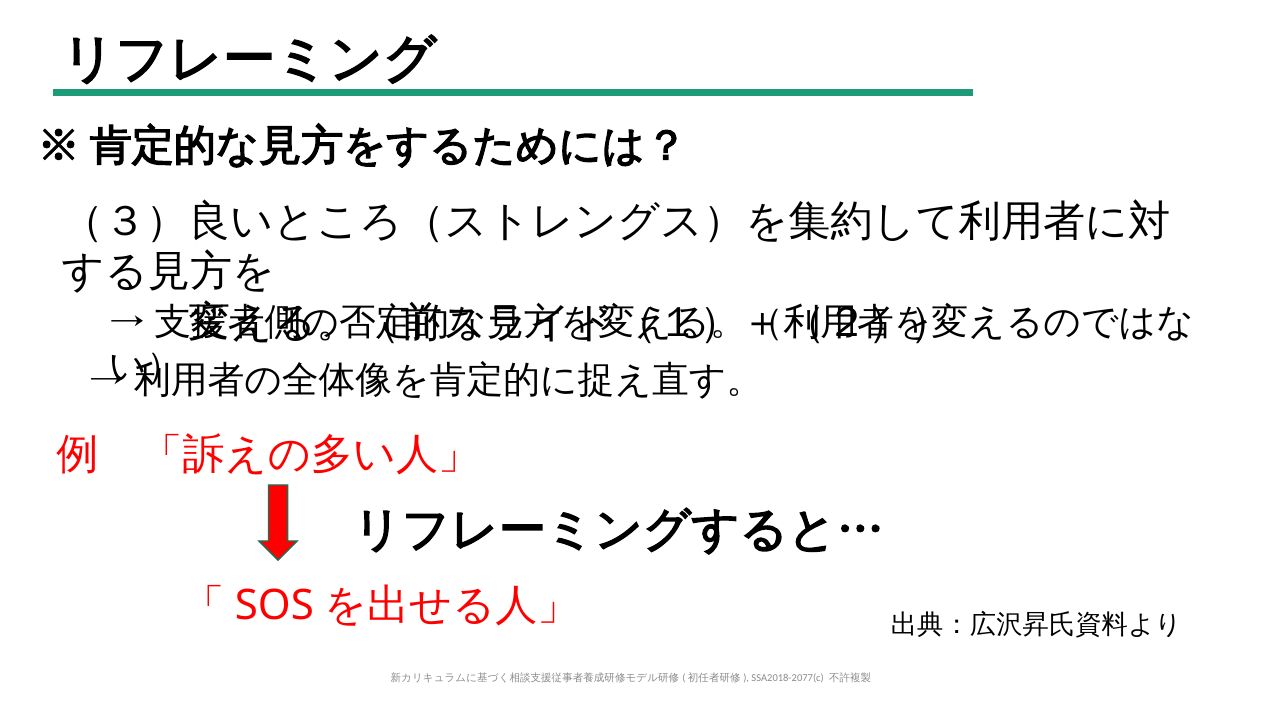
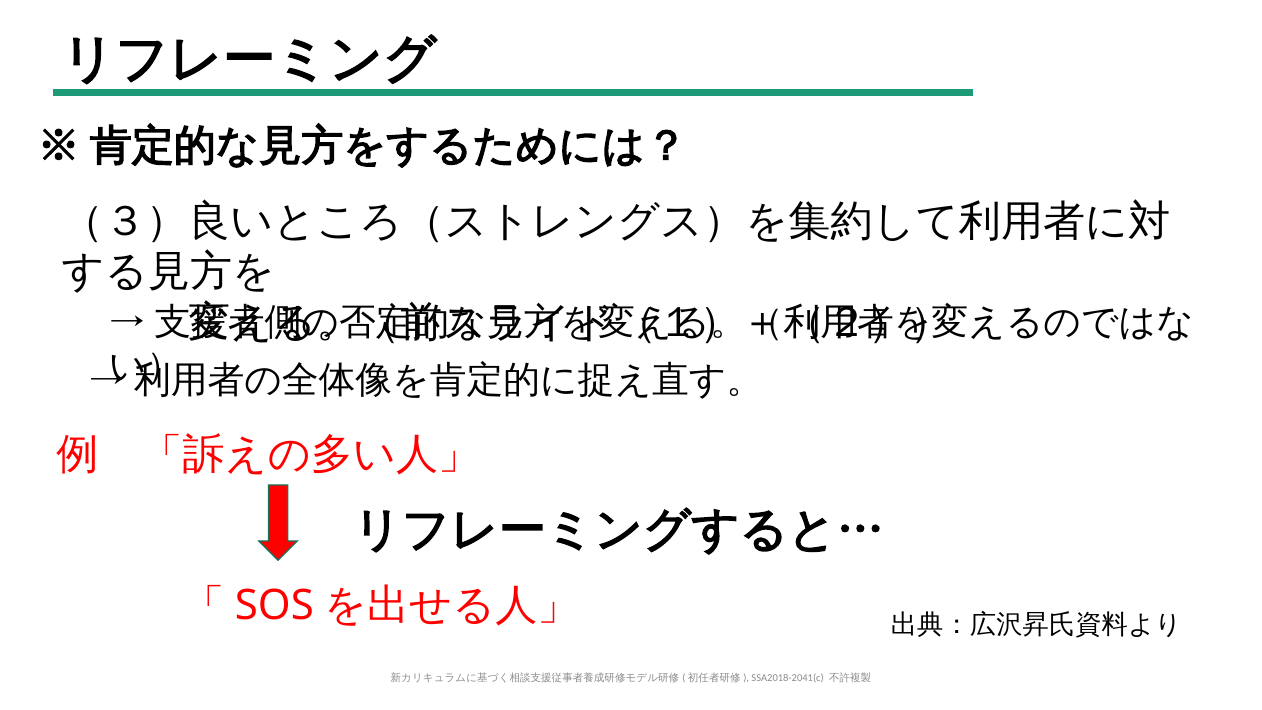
SSA2018-2077(c: SSA2018-2077(c -> SSA2018-2041(c
